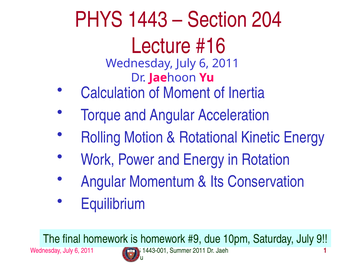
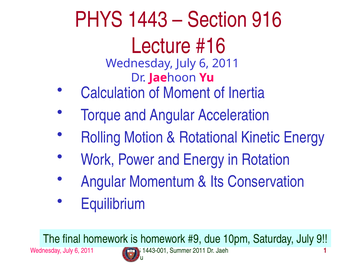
204: 204 -> 916
